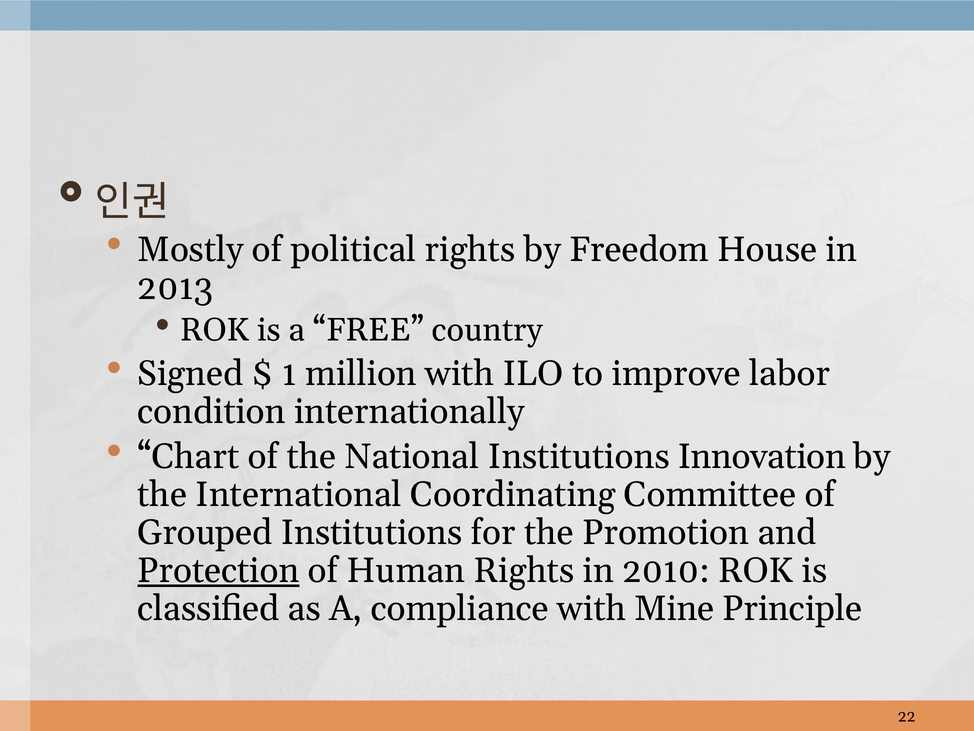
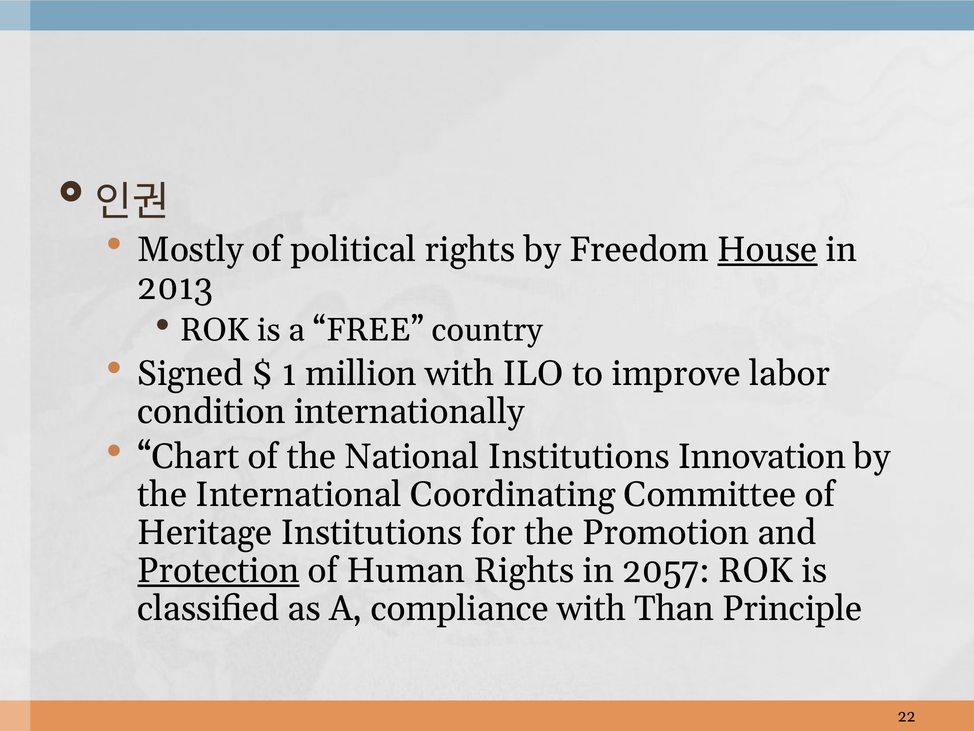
House underline: none -> present
Grouped: Grouped -> Heritage
2010: 2010 -> 2057
Mine: Mine -> Than
